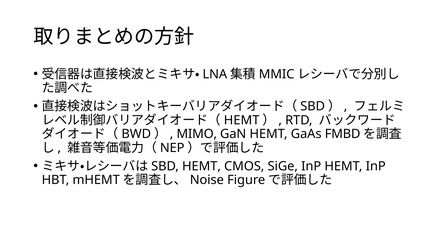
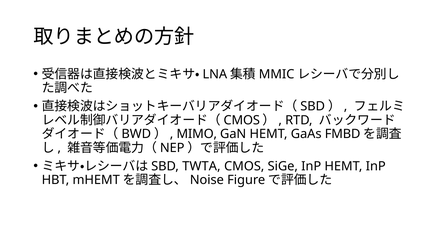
HEMT at (242, 120): HEMT -> CMOS
HEMT at (201, 166): HEMT -> TWTA
